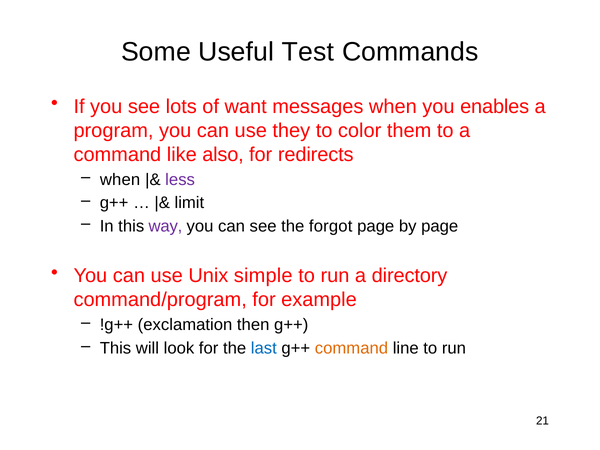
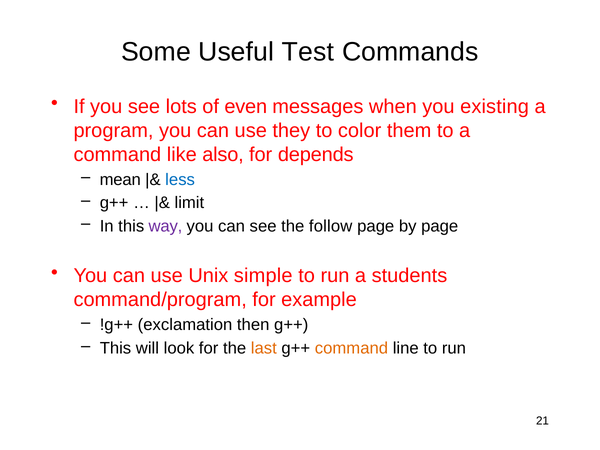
want: want -> even
enables: enables -> existing
redirects: redirects -> depends
when at (120, 180): when -> mean
less colour: purple -> blue
forgot: forgot -> follow
directory: directory -> students
last colour: blue -> orange
